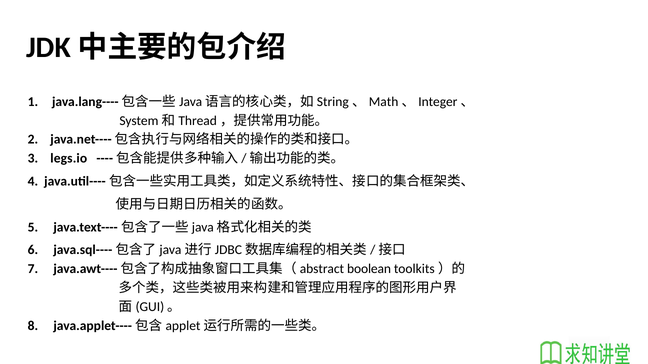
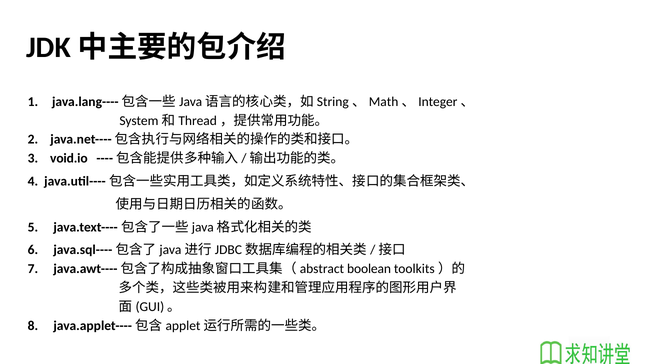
legs.io: legs.io -> void.io
